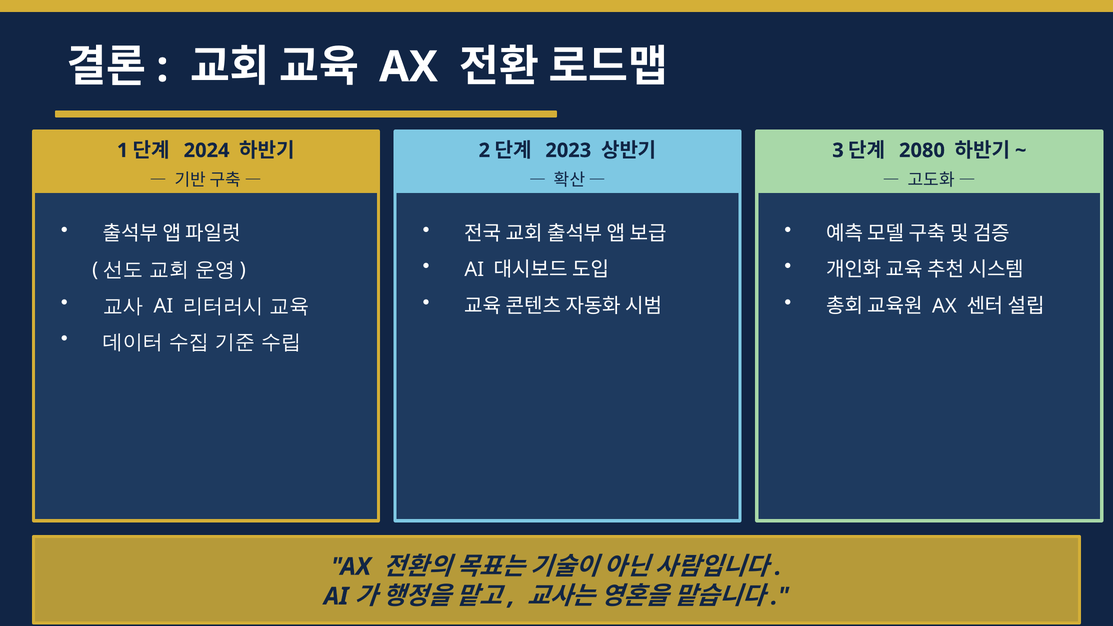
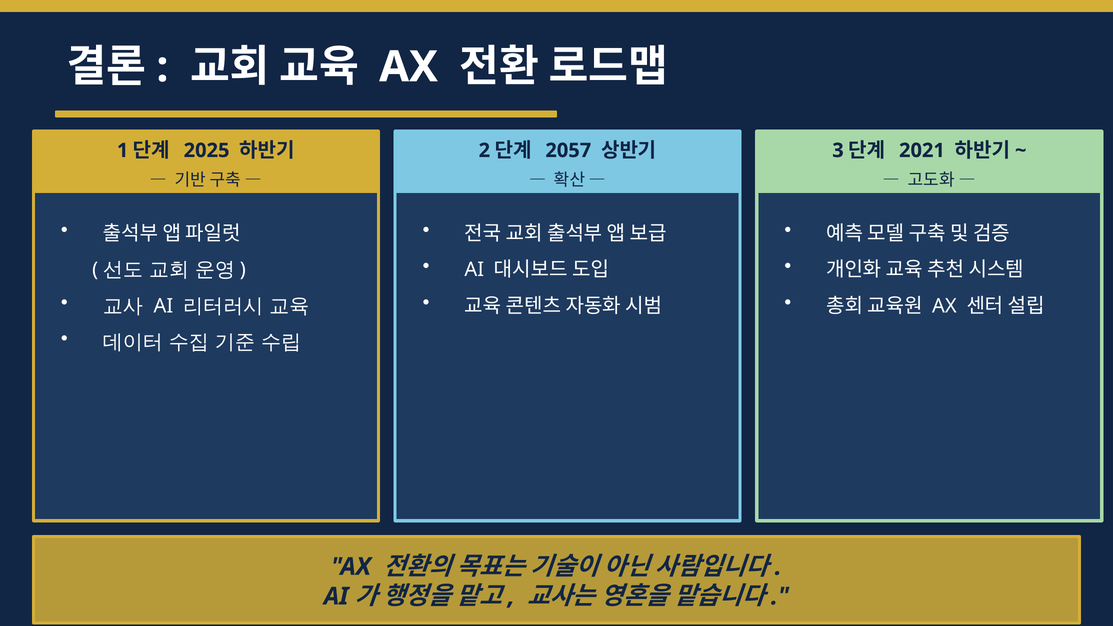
2024: 2024 -> 2025
2023: 2023 -> 2057
2080: 2080 -> 2021
